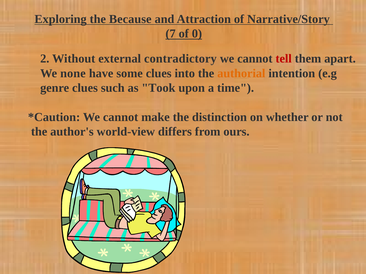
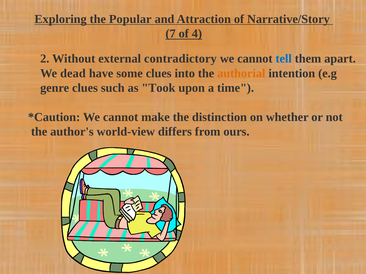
Because: Because -> Popular
0: 0 -> 4
tell colour: red -> blue
none: none -> dead
